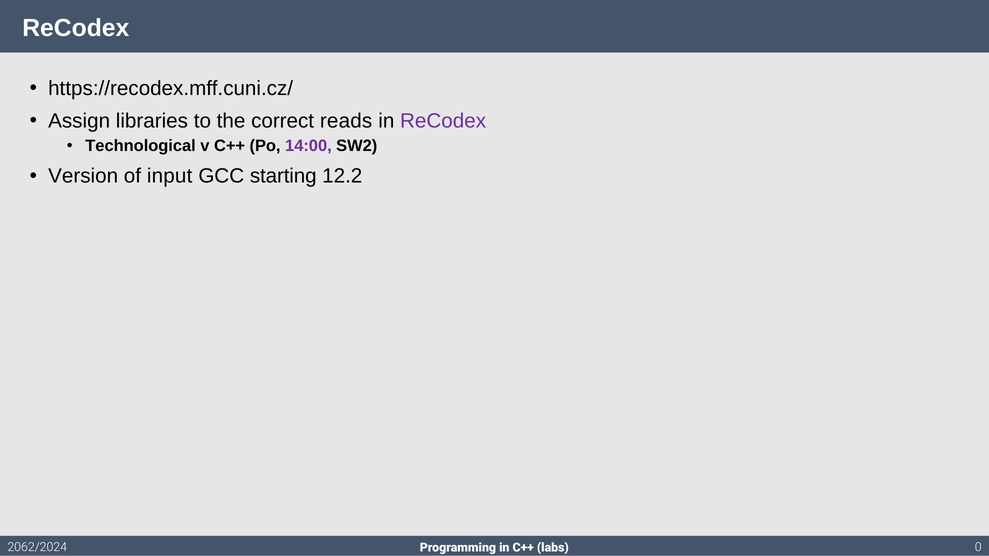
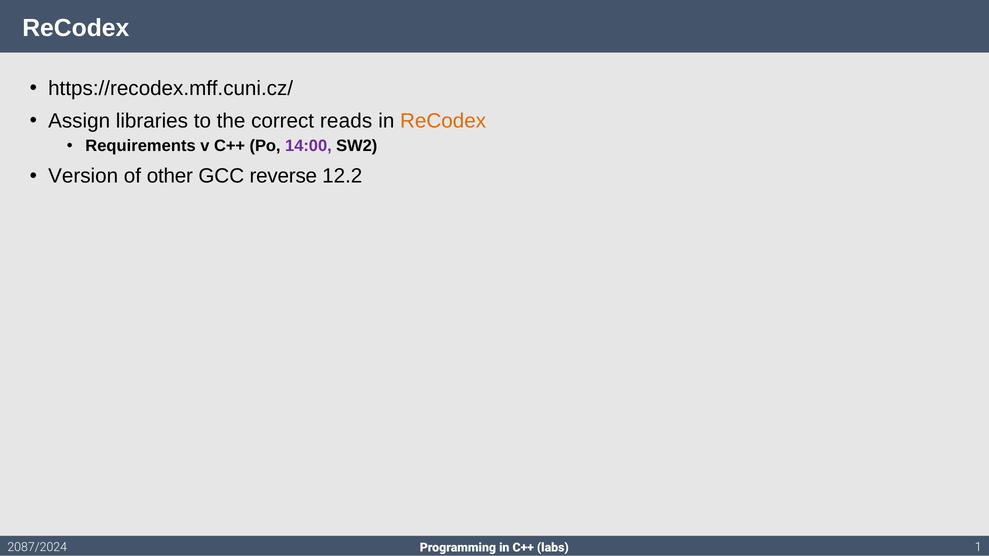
ReCodex at (443, 121) colour: purple -> orange
Technological: Technological -> Requirements
input: input -> other
starting: starting -> reverse
2062/2024: 2062/2024 -> 2087/2024
0: 0 -> 1
